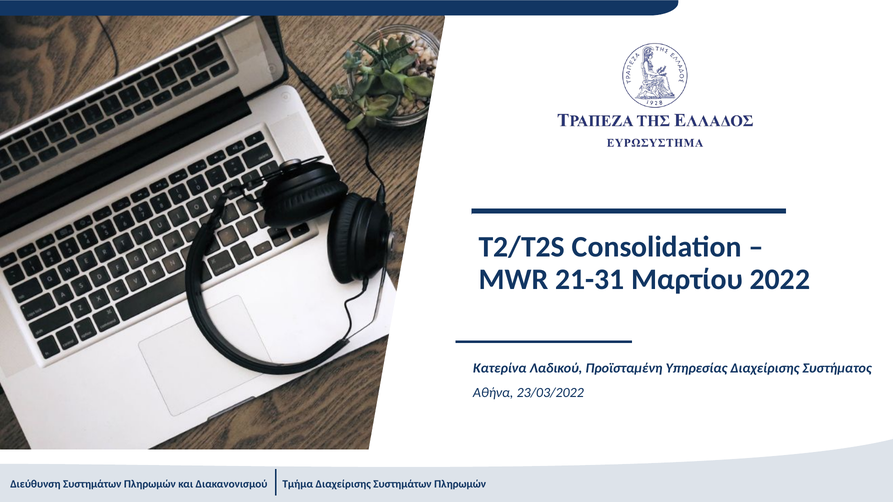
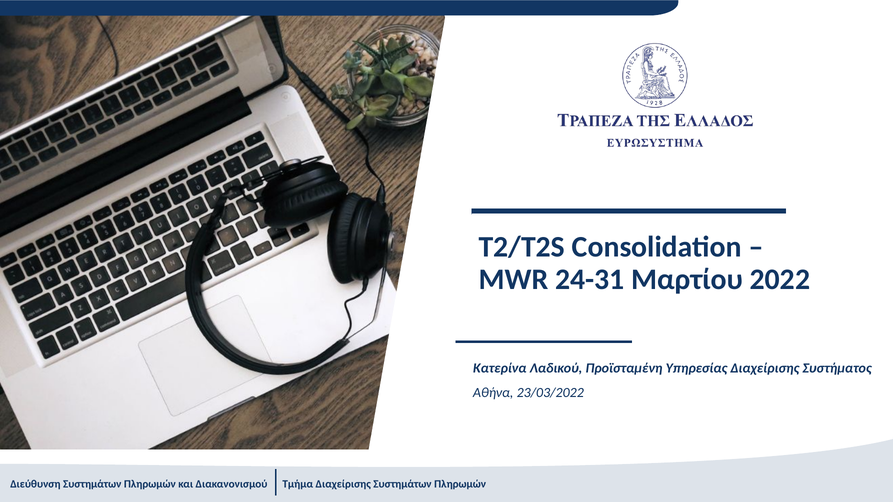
21-31: 21-31 -> 24-31
